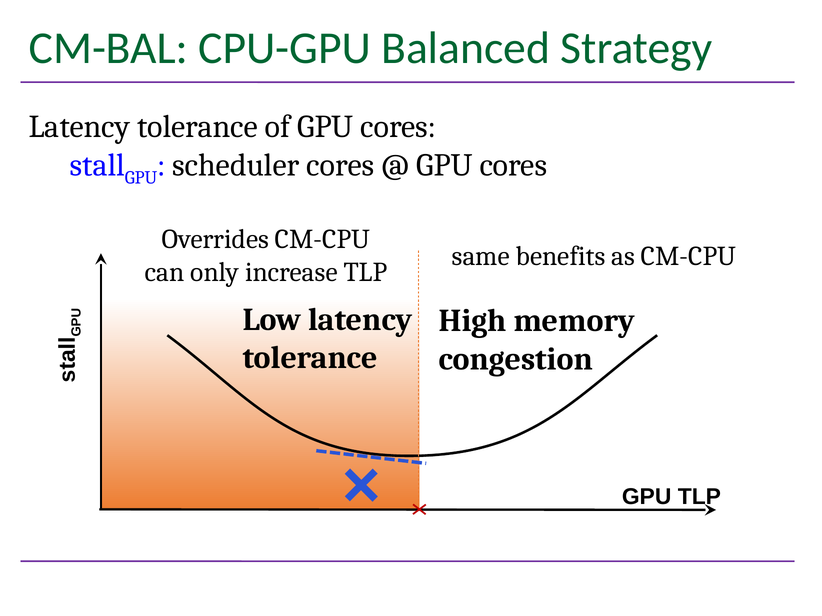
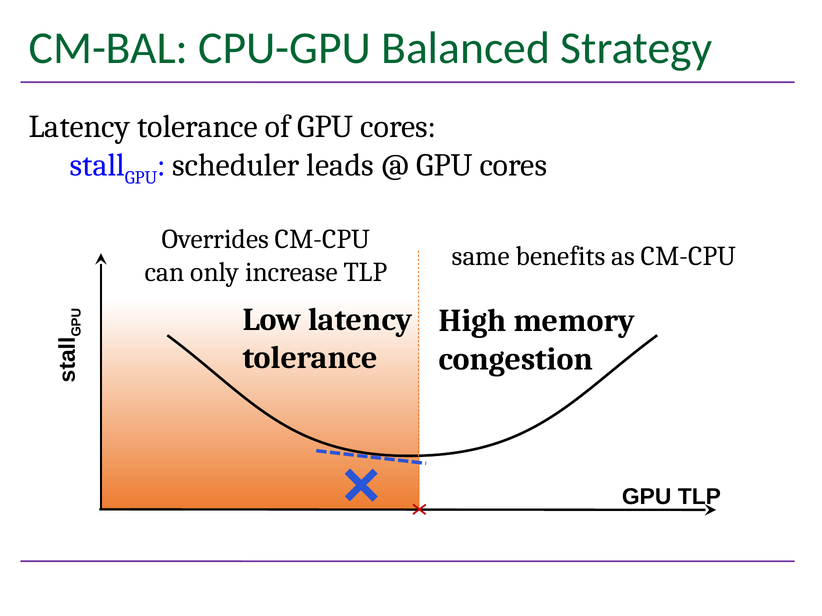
scheduler cores: cores -> leads
